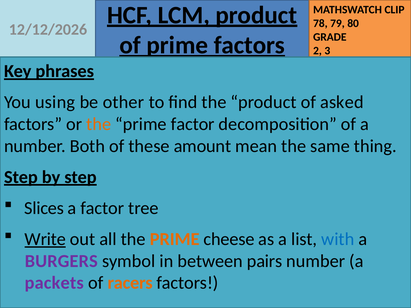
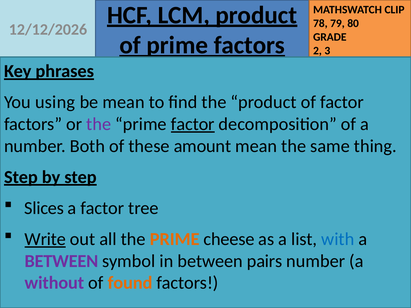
be other: other -> mean
of asked: asked -> factor
the at (99, 124) colour: orange -> purple
factor at (193, 124) underline: none -> present
BURGERS at (61, 261): BURGERS -> BETWEEN
packets: packets -> without
racers: racers -> found
